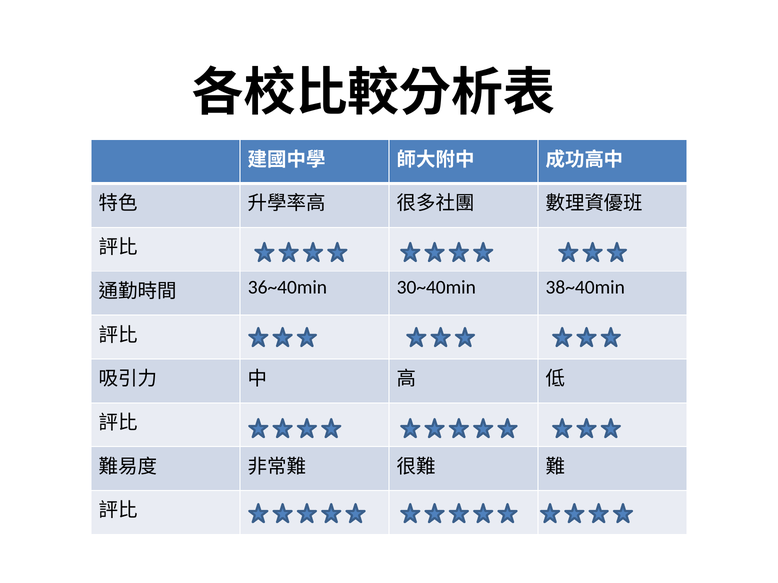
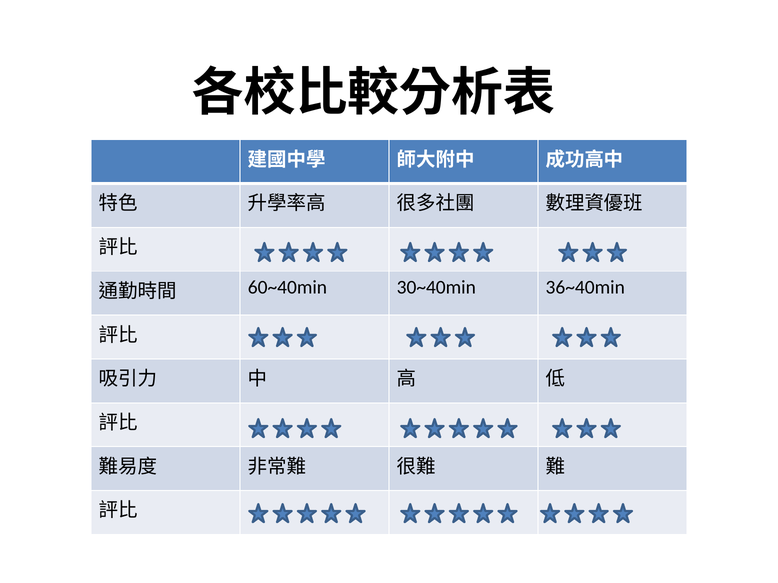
36~40min: 36~40min -> 60~40min
38~40min: 38~40min -> 36~40min
